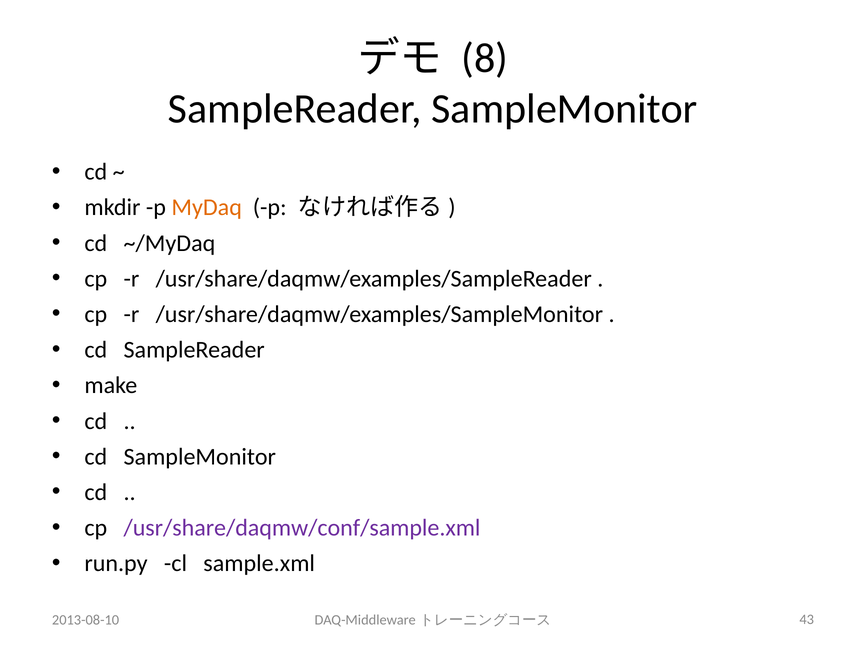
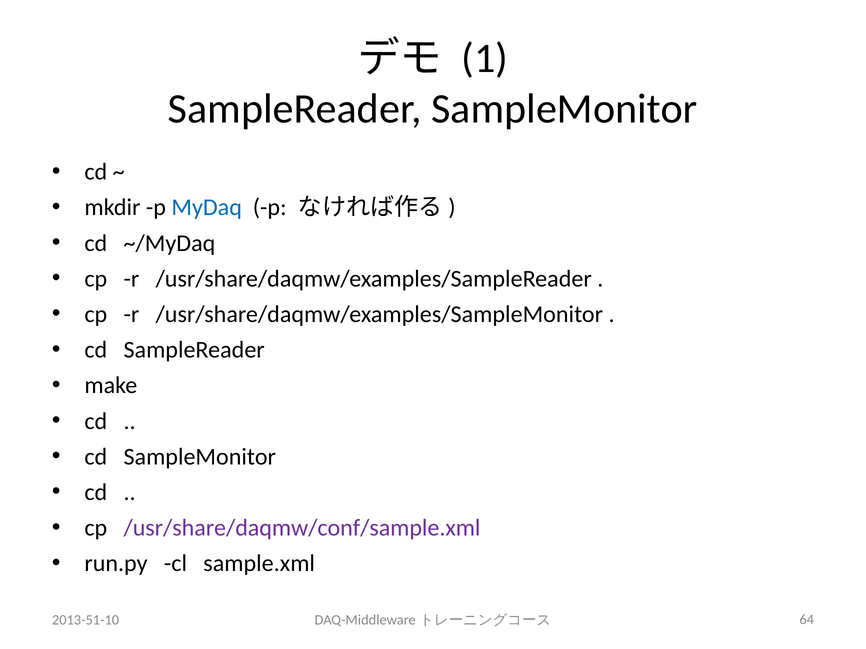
8: 8 -> 1
MyDaq colour: orange -> blue
2013-08-10: 2013-08-10 -> 2013-51-10
43: 43 -> 64
